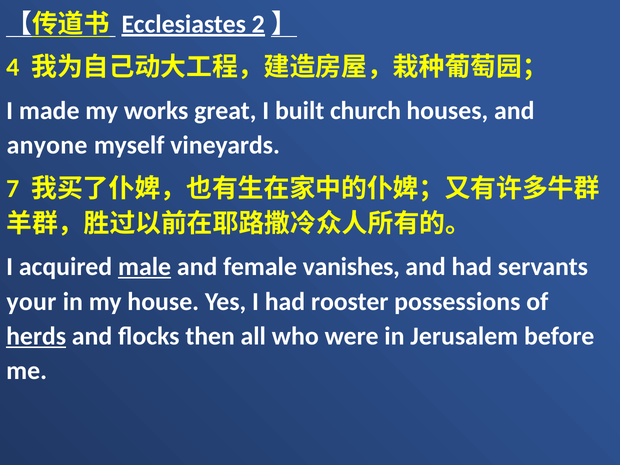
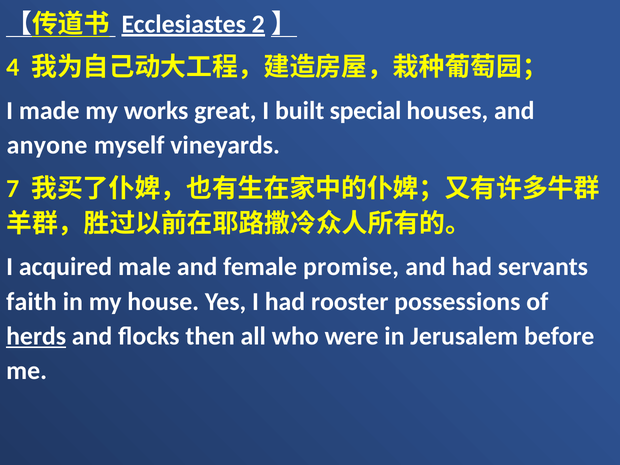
church: church -> special
male underline: present -> none
vanishes: vanishes -> promise
your: your -> faith
